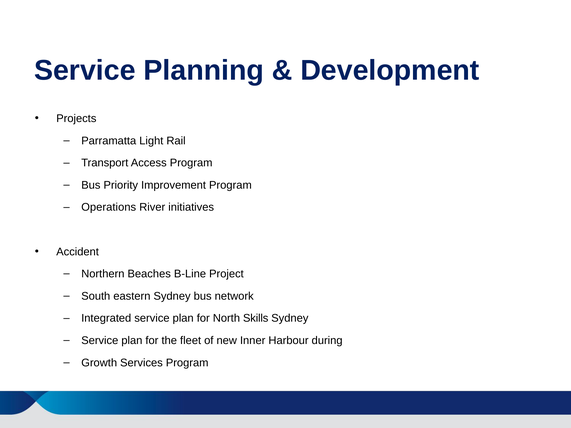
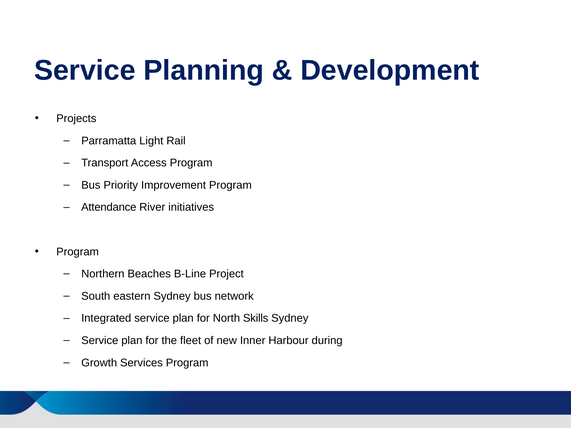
Operations: Operations -> Attendance
Accident at (78, 252): Accident -> Program
